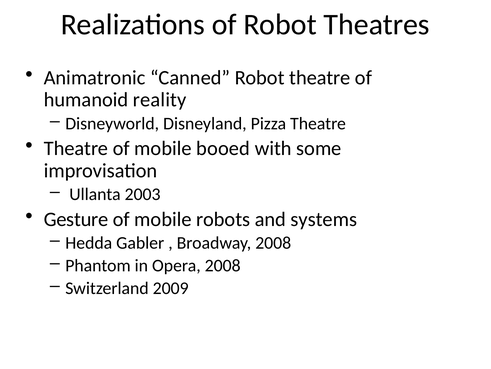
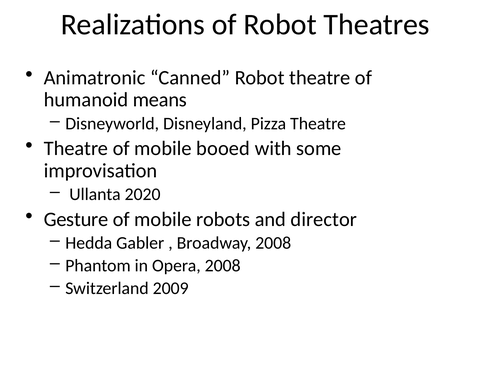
reality: reality -> means
2003: 2003 -> 2020
systems: systems -> director
